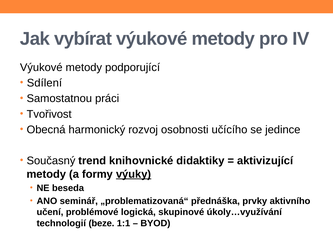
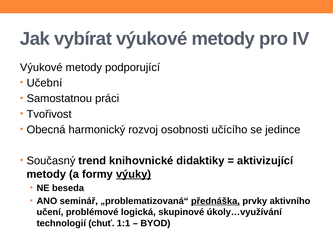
Sdílení: Sdílení -> Učební
přednáška underline: none -> present
beze: beze -> chuť
